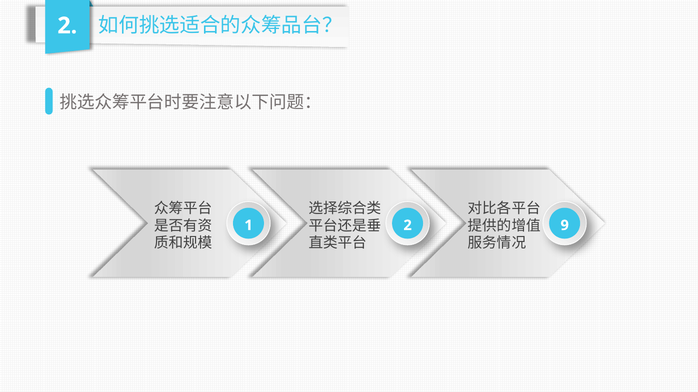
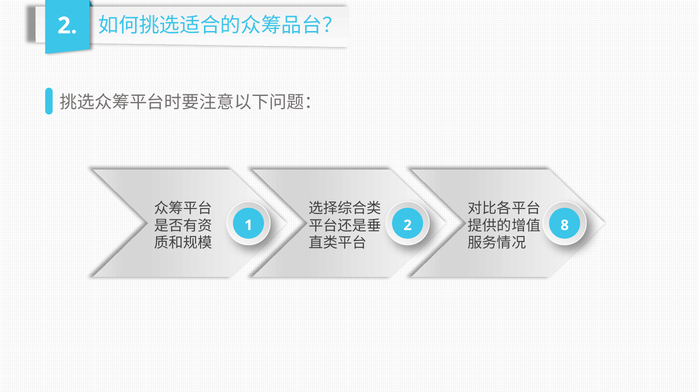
9: 9 -> 8
